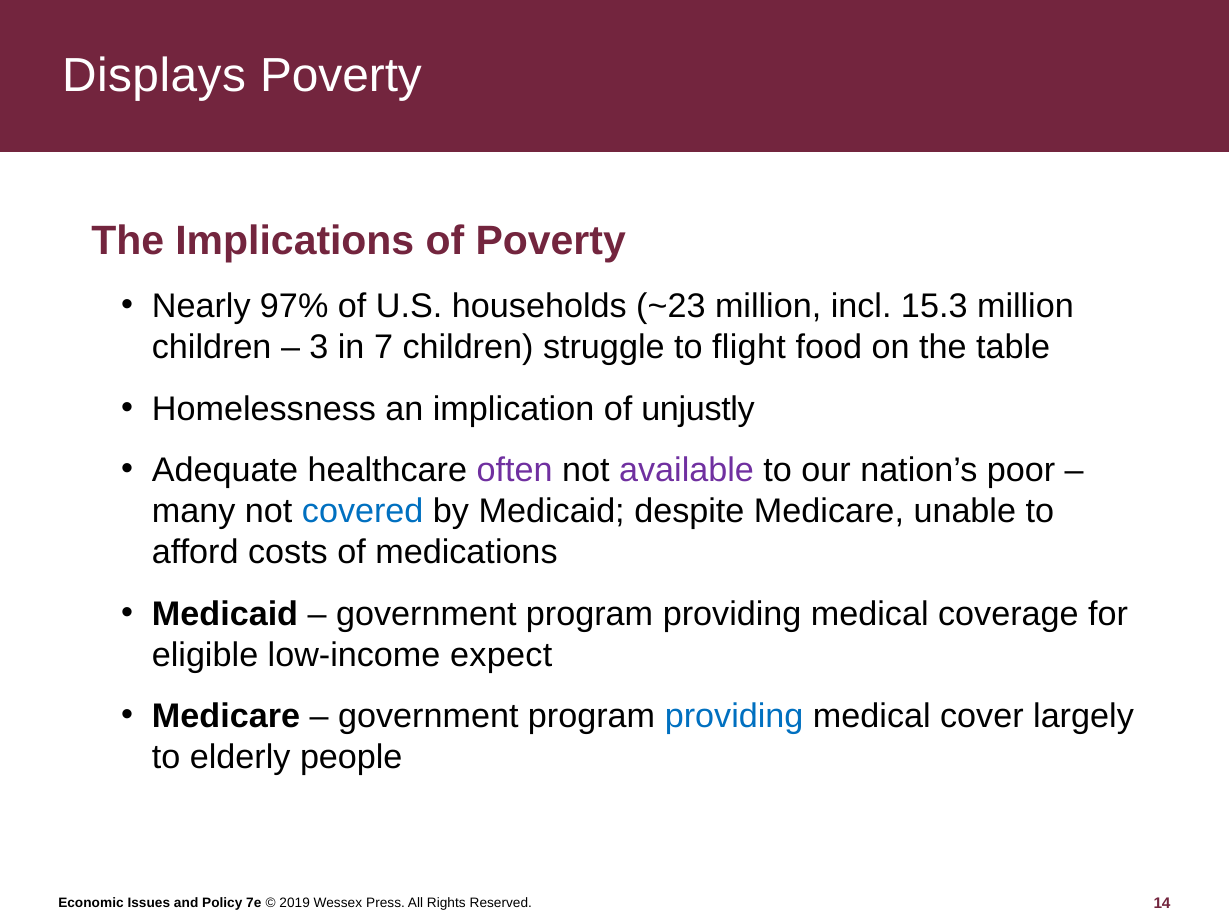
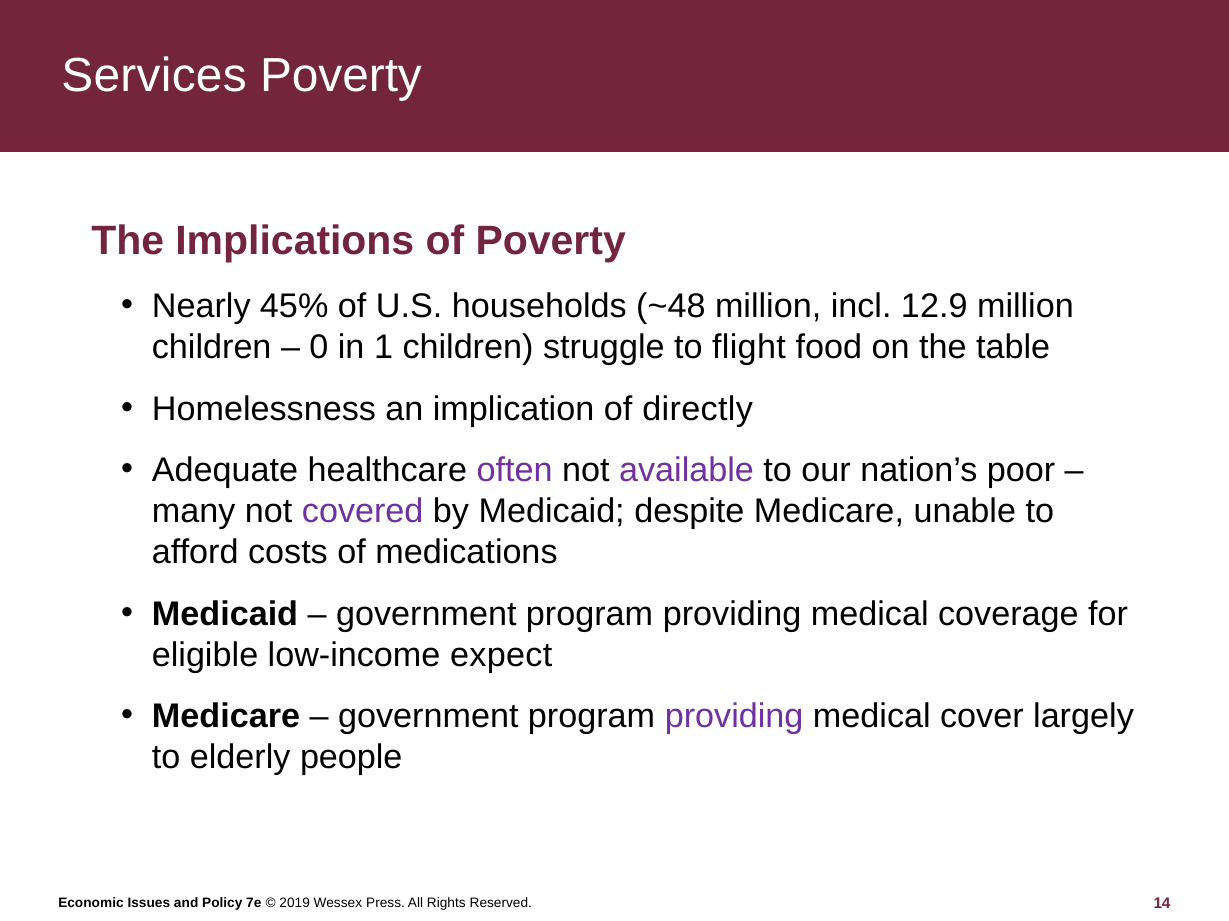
Displays: Displays -> Services
97%: 97% -> 45%
~23: ~23 -> ~48
15.3: 15.3 -> 12.9
3: 3 -> 0
7: 7 -> 1
unjustly: unjustly -> directly
covered colour: blue -> purple
providing at (734, 717) colour: blue -> purple
